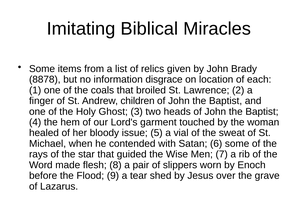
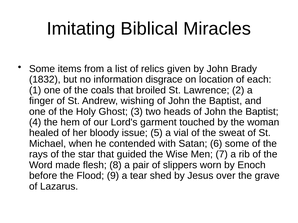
8878: 8878 -> 1832
children: children -> wishing
